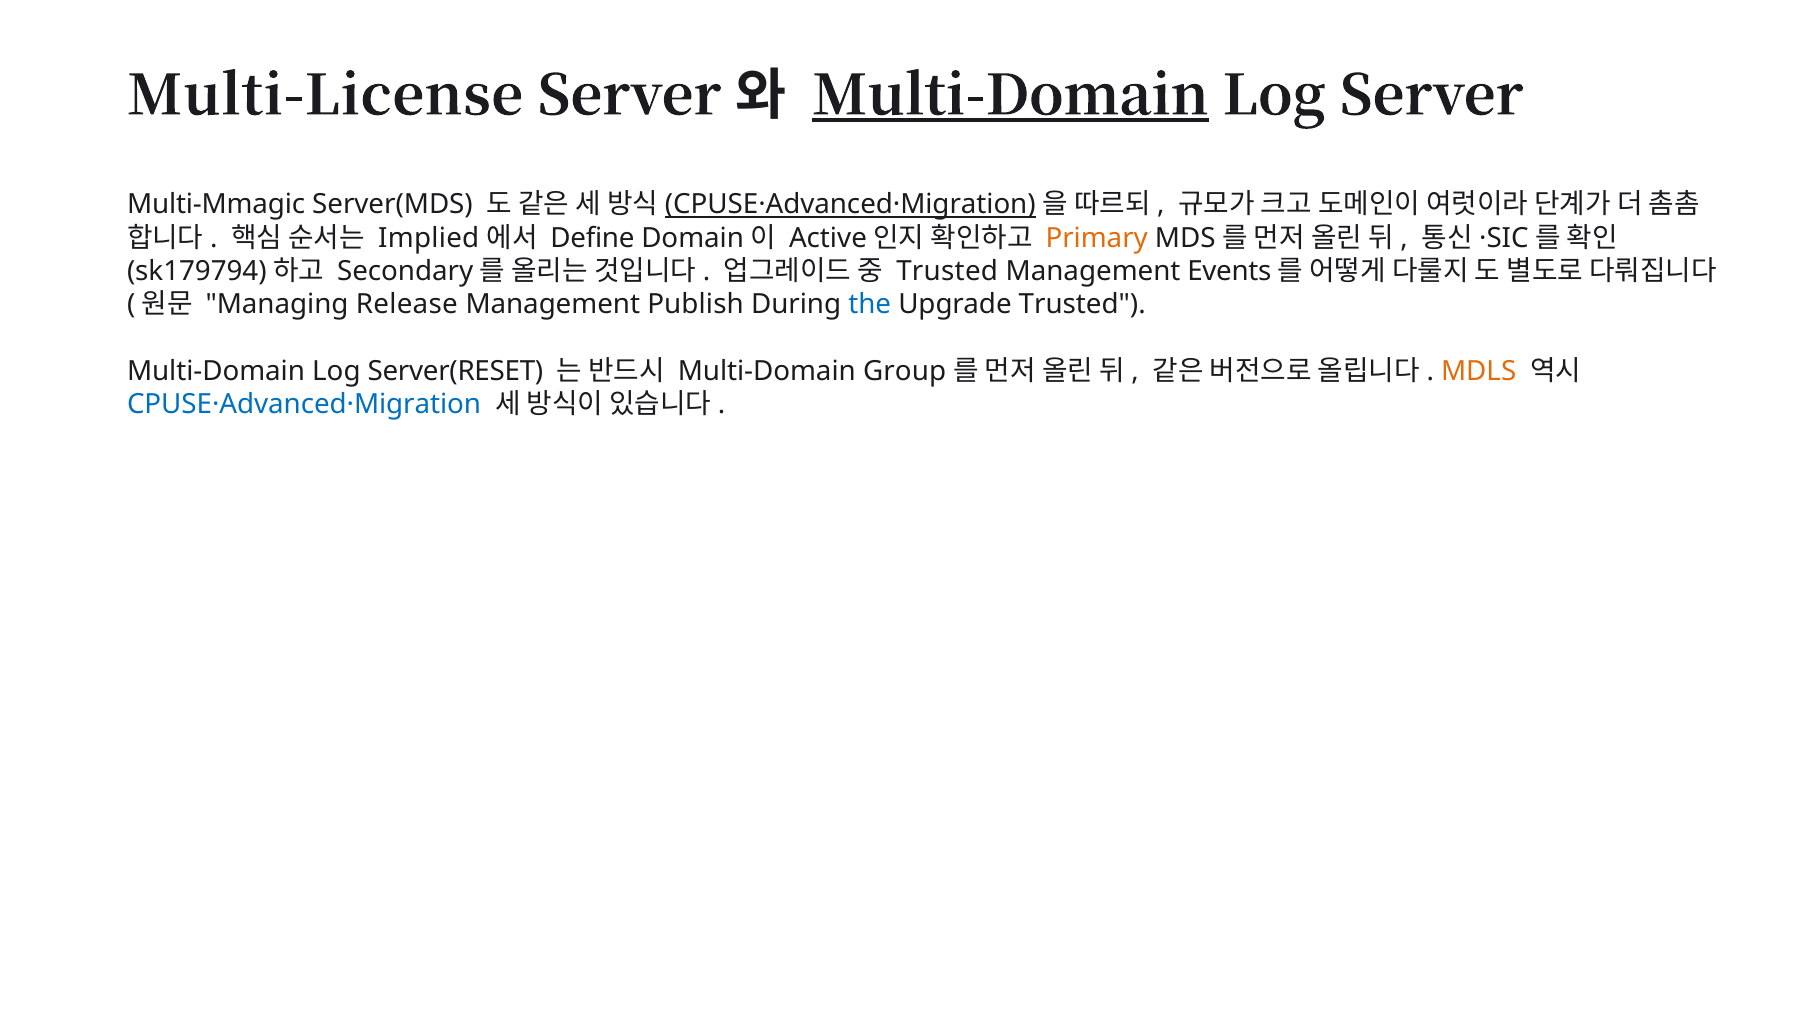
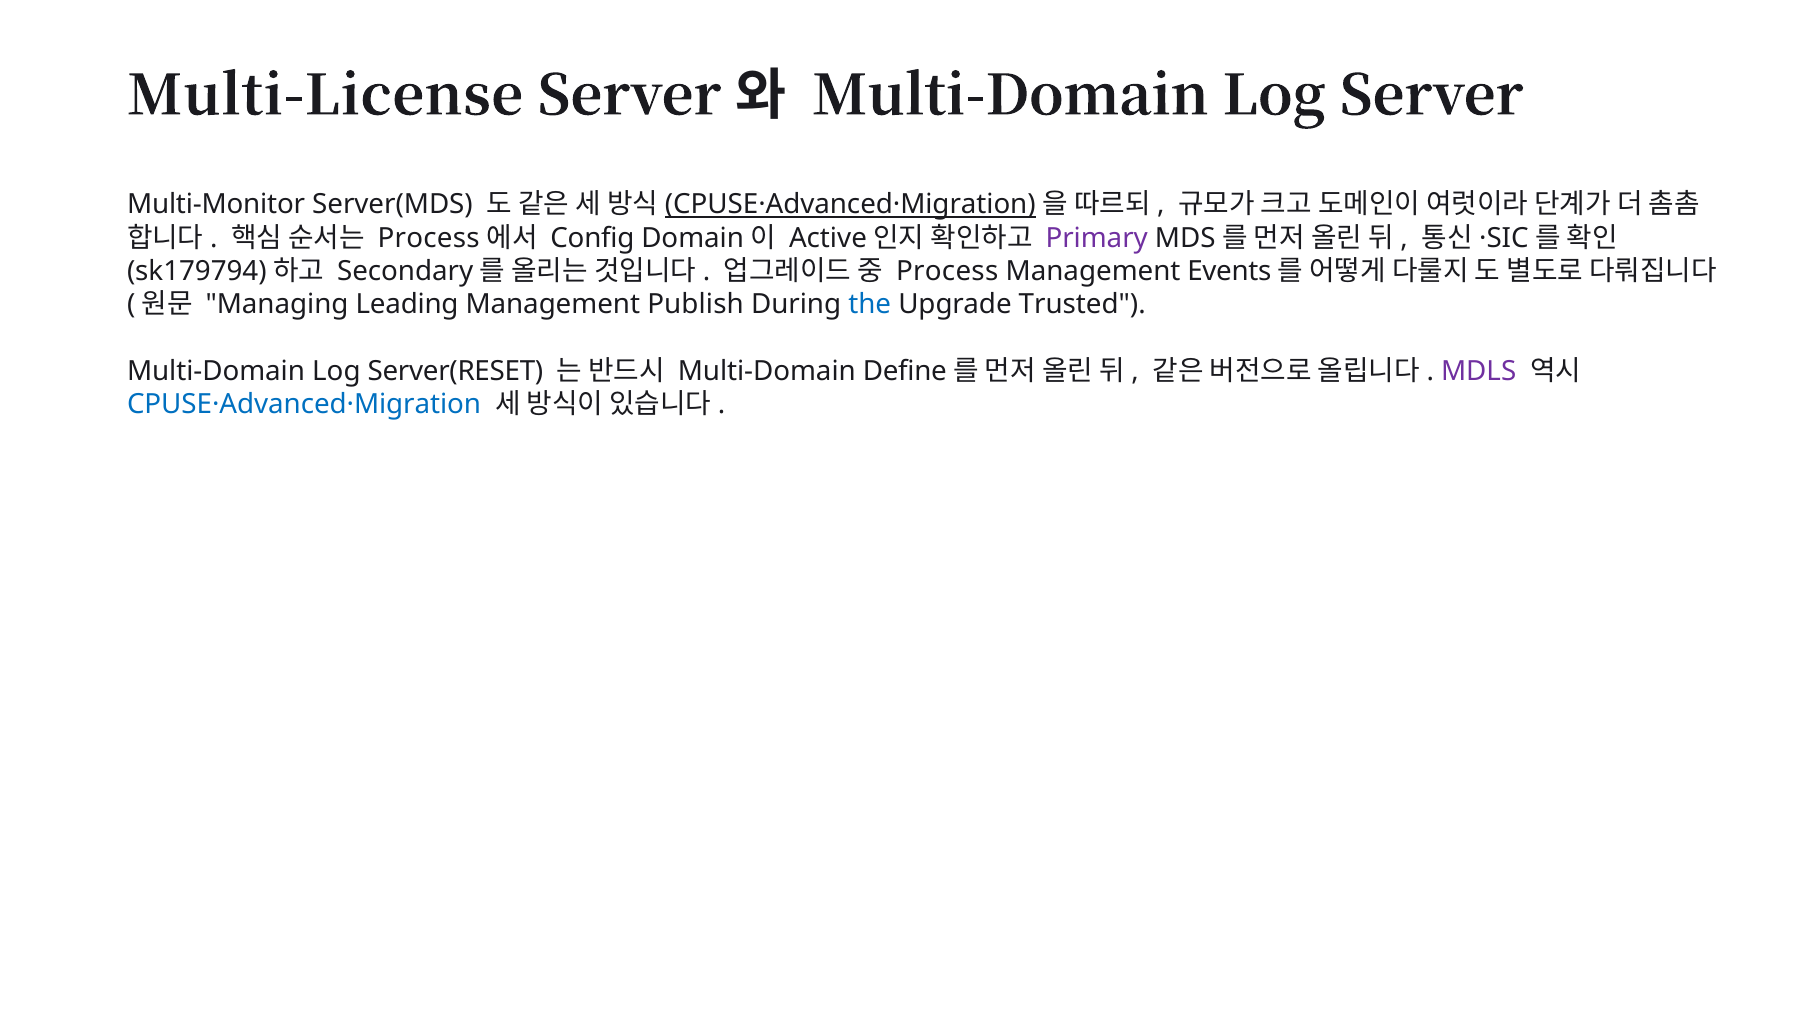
Multi-Domain at (1010, 96) underline: present -> none
Multi-Mmagic: Multi-Mmagic -> Multi-Monitor
Implied at (429, 238): Implied -> Process
Define: Define -> Config
Primary colour: orange -> purple
Trusted at (947, 271): Trusted -> Process
Release: Release -> Leading
Group: Group -> Define
MDLS colour: orange -> purple
